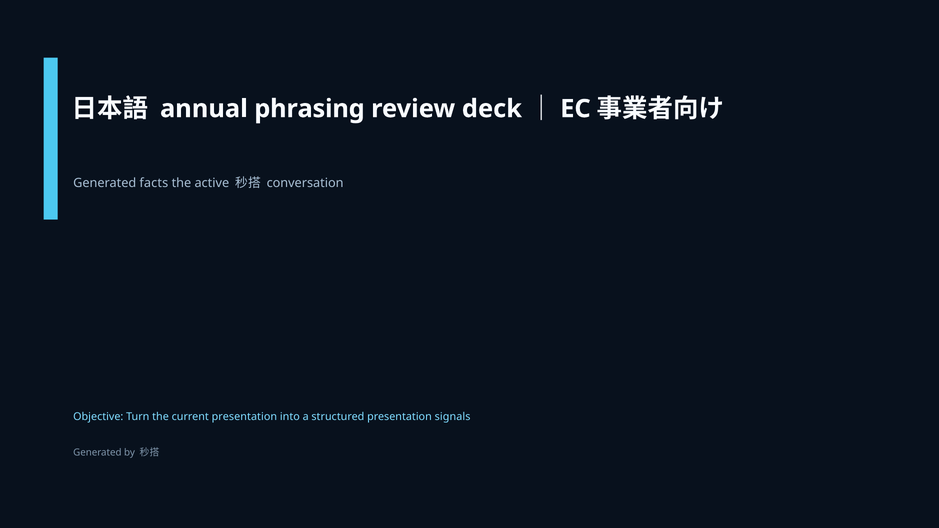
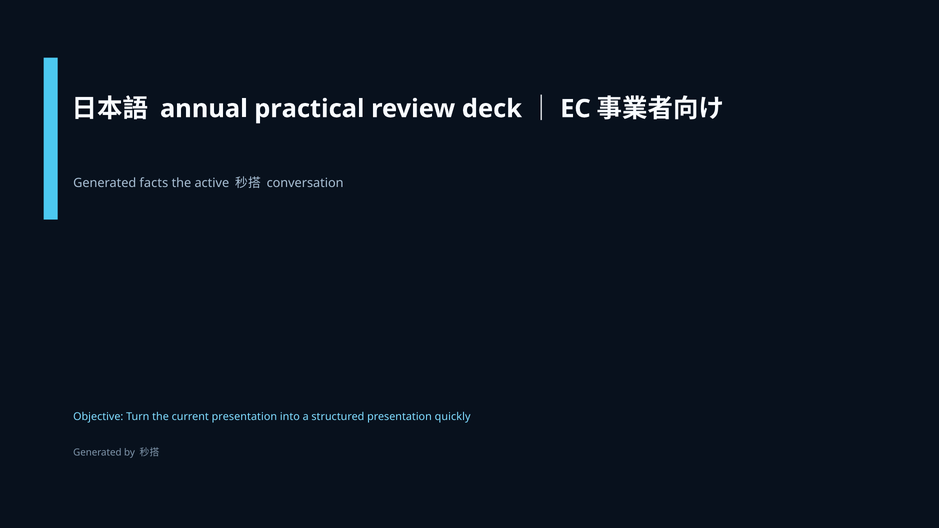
phrasing: phrasing -> practical
signals: signals -> quickly
